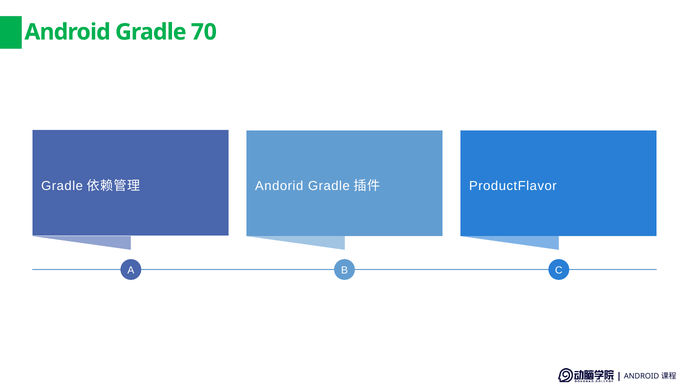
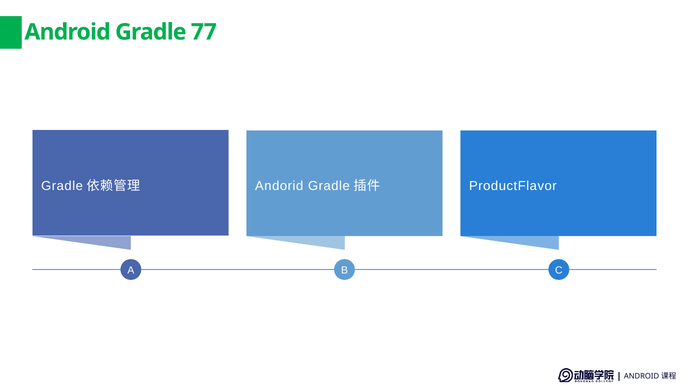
70: 70 -> 77
